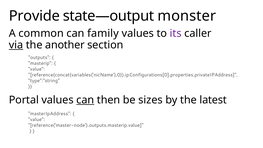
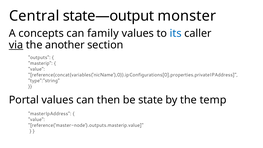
Provide: Provide -> Central
common: common -> concepts
its colour: purple -> blue
can at (85, 100) underline: present -> none
sizes: sizes -> state
latest: latest -> temp
